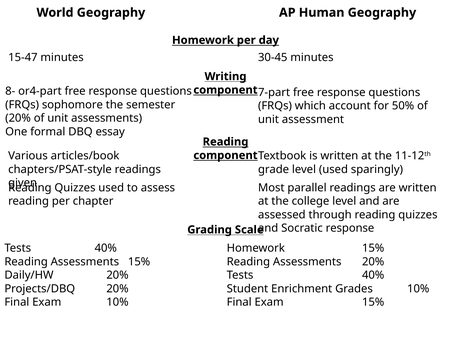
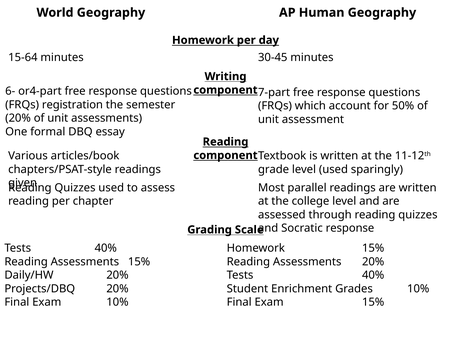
15-47: 15-47 -> 15-64
8-: 8- -> 6-
sophomore: sophomore -> registration
